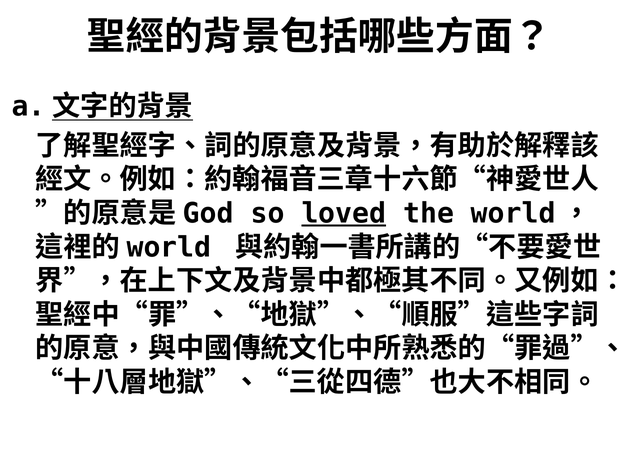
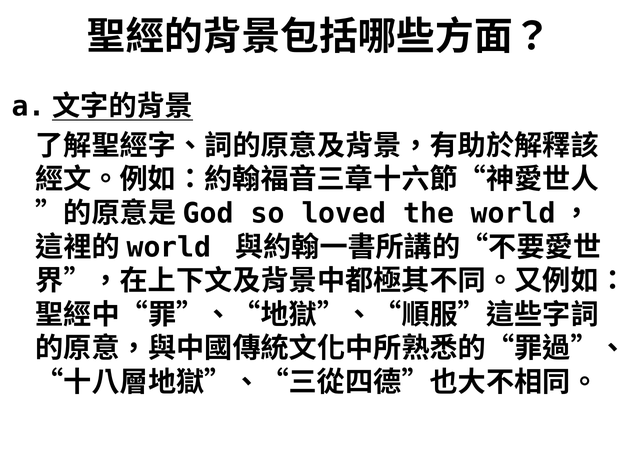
loved underline: present -> none
